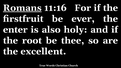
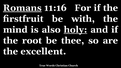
ever: ever -> with
enter: enter -> mind
holy underline: none -> present
